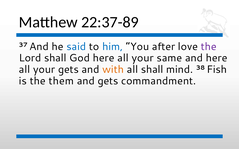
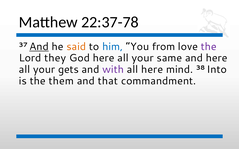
22:37-89: 22:37-89 -> 22:37-78
And at (39, 47) underline: none -> present
said colour: blue -> orange
after: after -> from
Lord shall: shall -> they
with colour: orange -> purple
all shall: shall -> here
Fish: Fish -> Into
and gets: gets -> that
